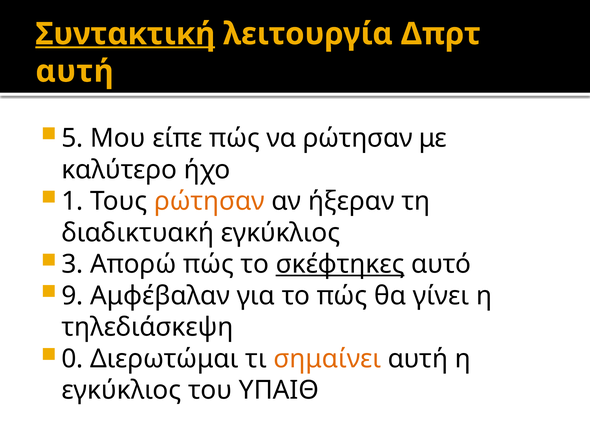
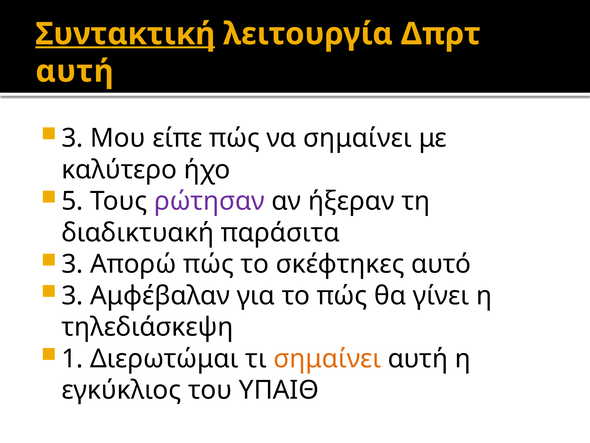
5 at (72, 138): 5 -> 3
να ρώτησαν: ρώτησαν -> σημαίνει
1: 1 -> 5
ρώτησαν at (209, 201) colour: orange -> purple
διαδικτυακή εγκύκλιος: εγκύκλιος -> παράσιτα
σκέφτηκες underline: present -> none
9 at (72, 295): 9 -> 3
0: 0 -> 1
